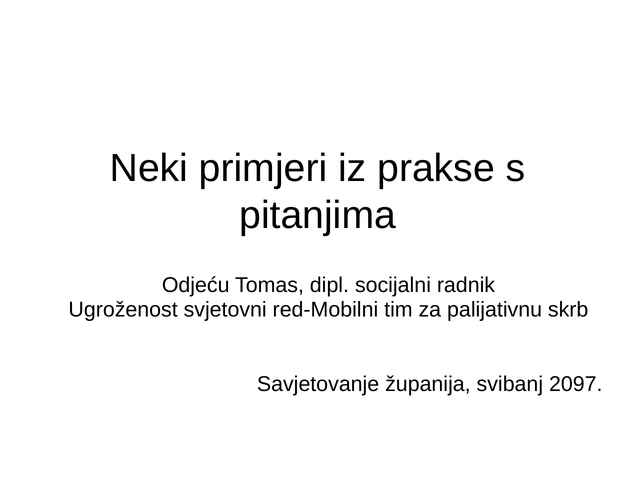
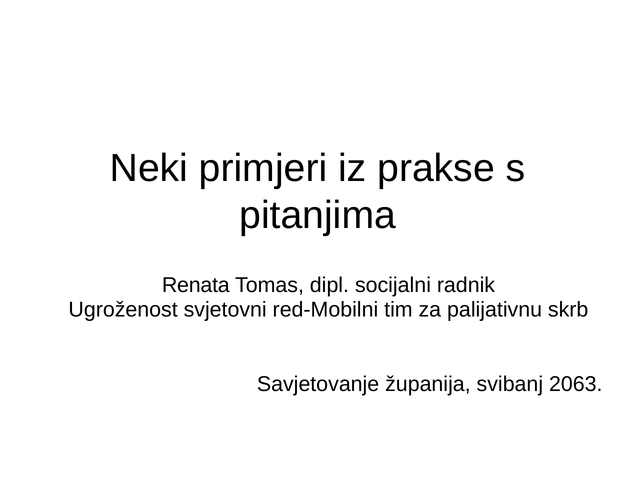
Odjeću: Odjeću -> Renata
2097: 2097 -> 2063
